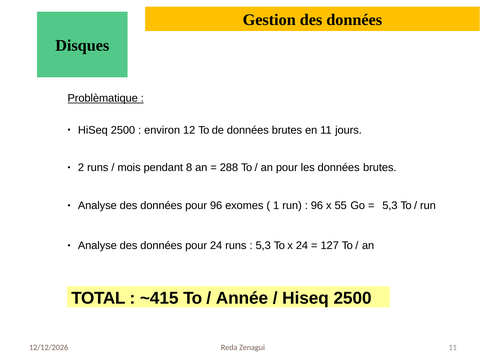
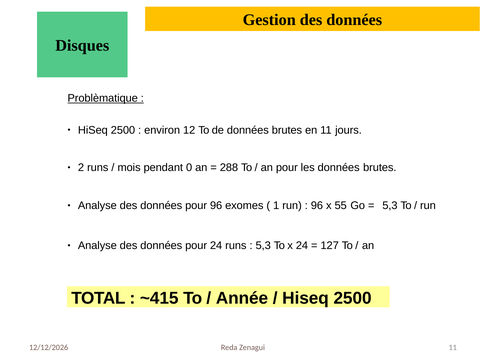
8: 8 -> 0
